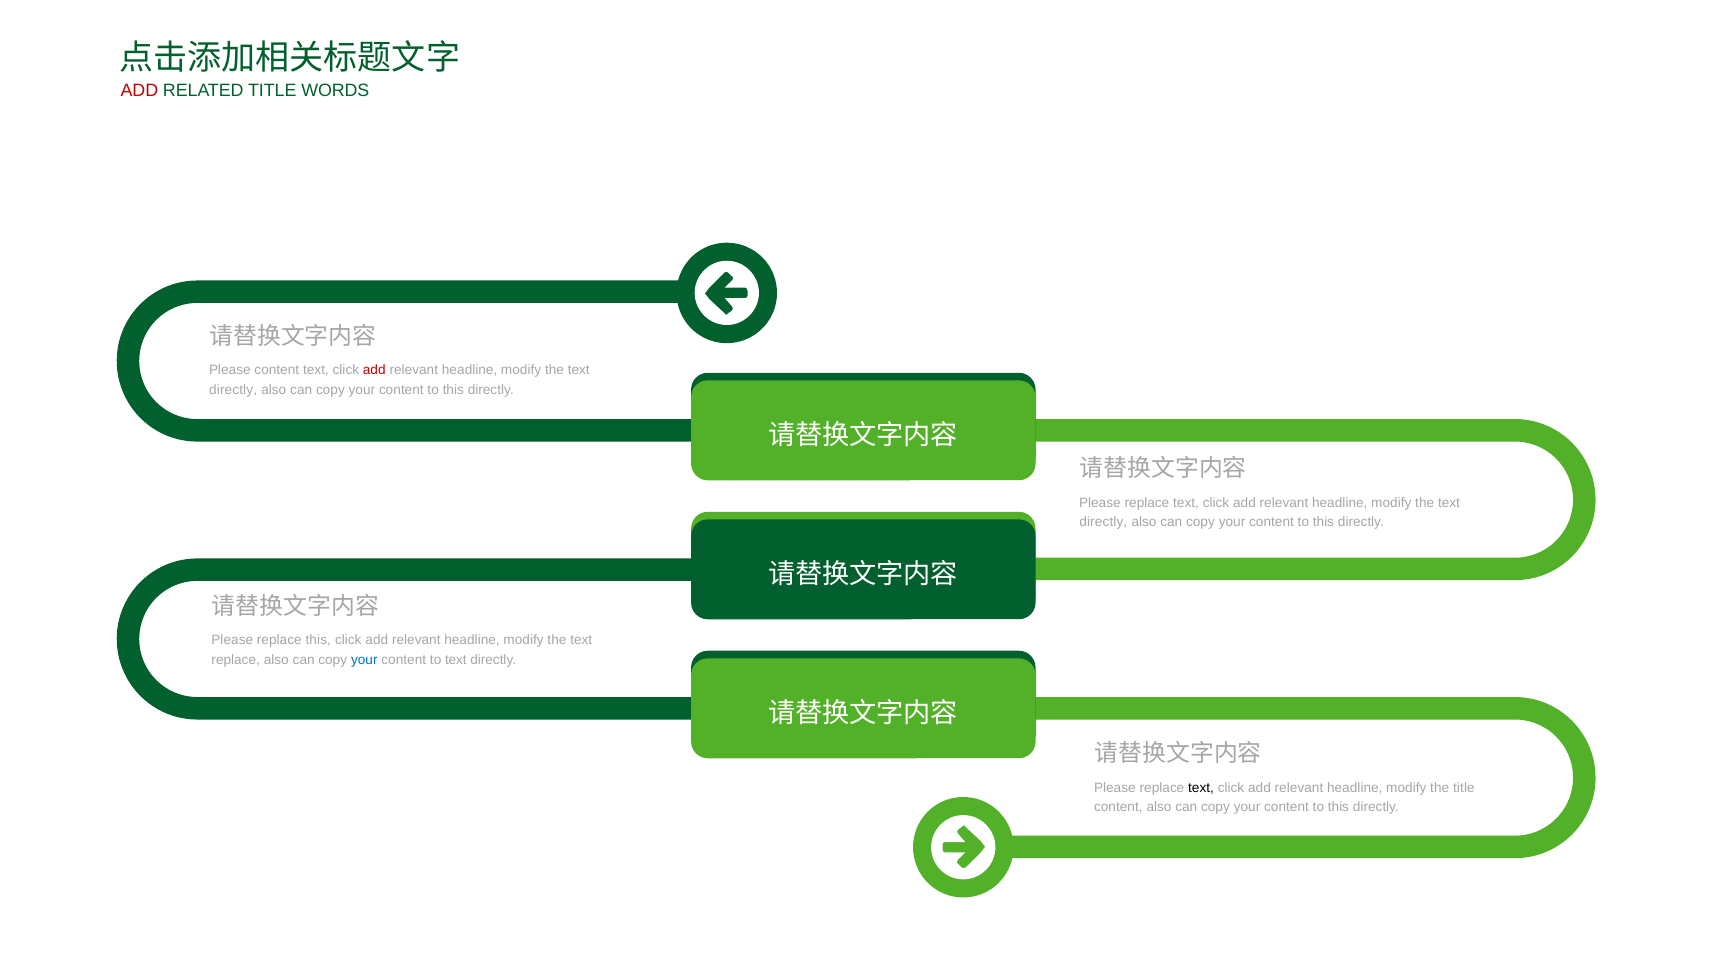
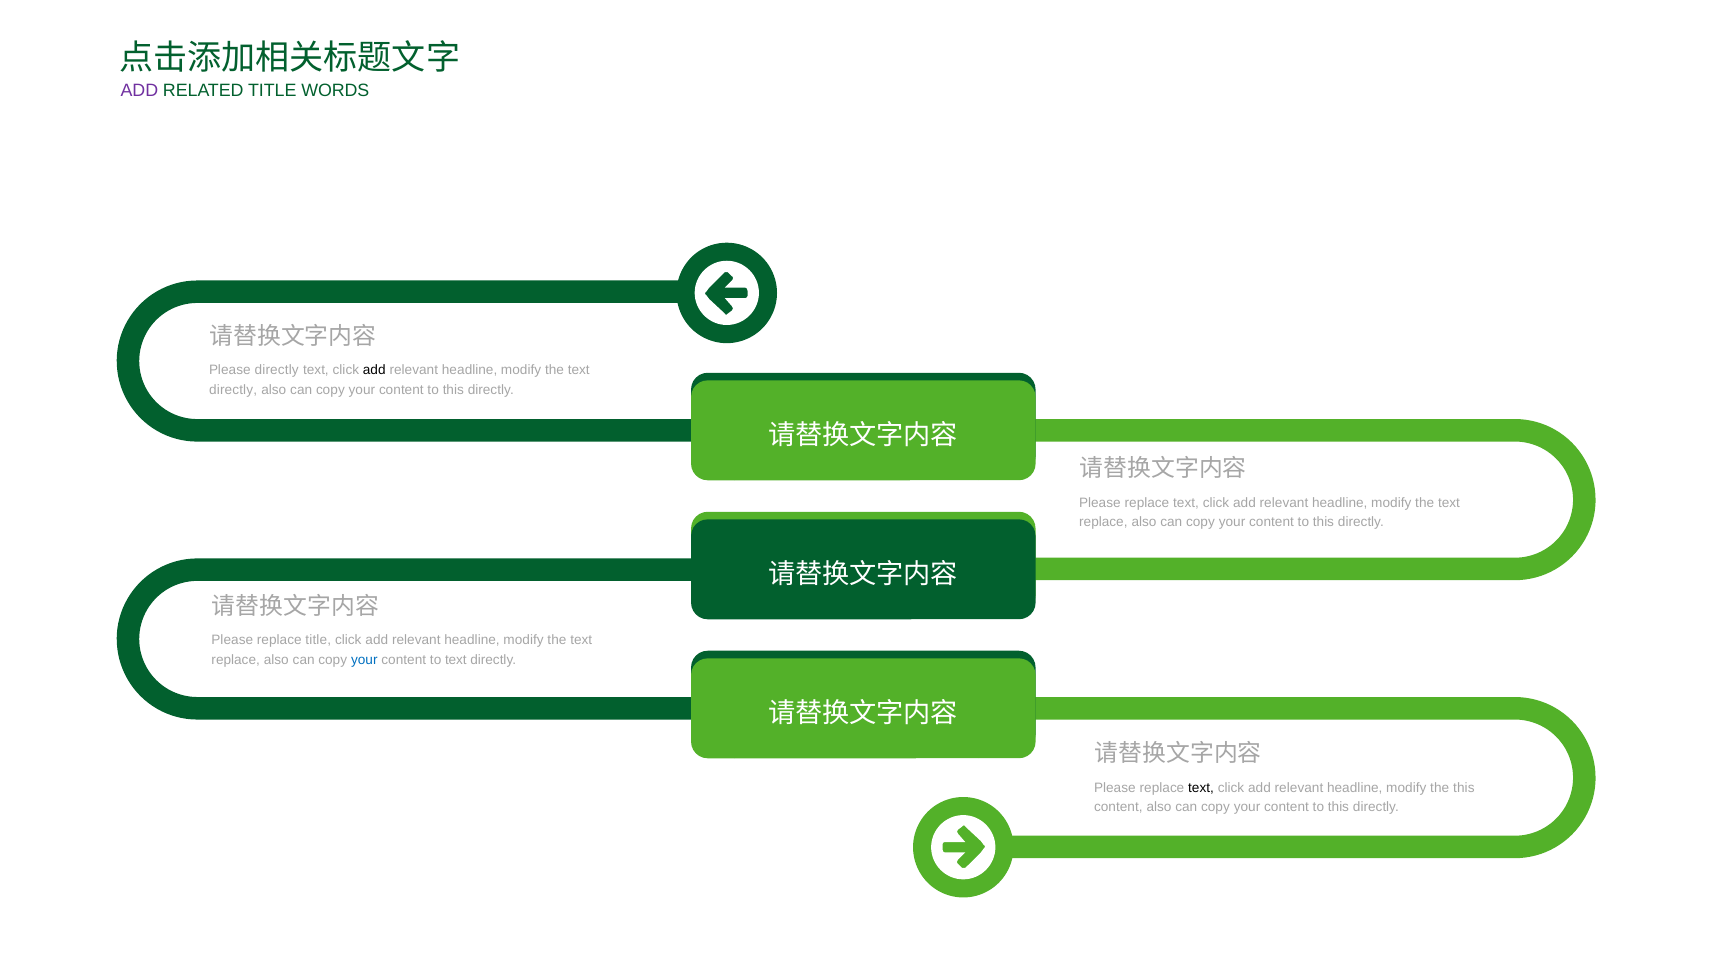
ADD at (139, 90) colour: red -> purple
Please content: content -> directly
add at (374, 370) colour: red -> black
directly at (1103, 522): directly -> replace
replace this: this -> title
the title: title -> this
